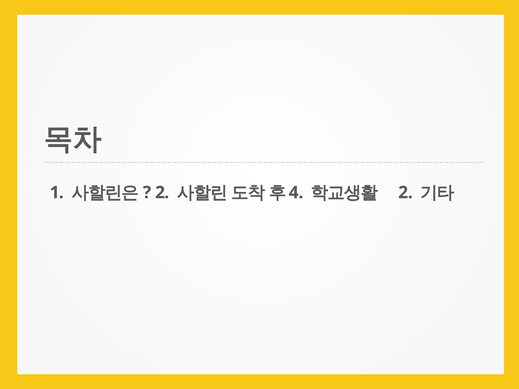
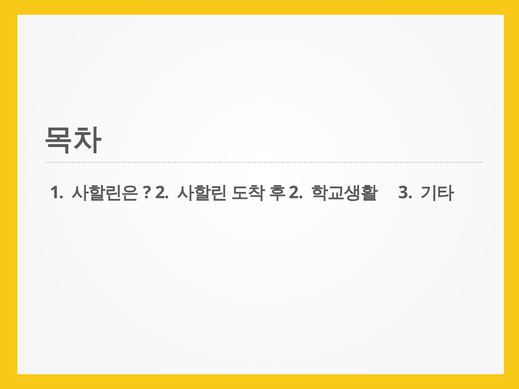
4: 4 -> 2
2: 2 -> 3
